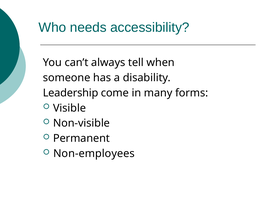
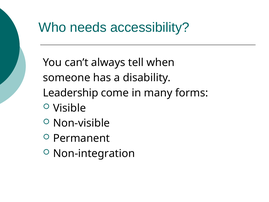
Non-employees: Non-employees -> Non-integration
